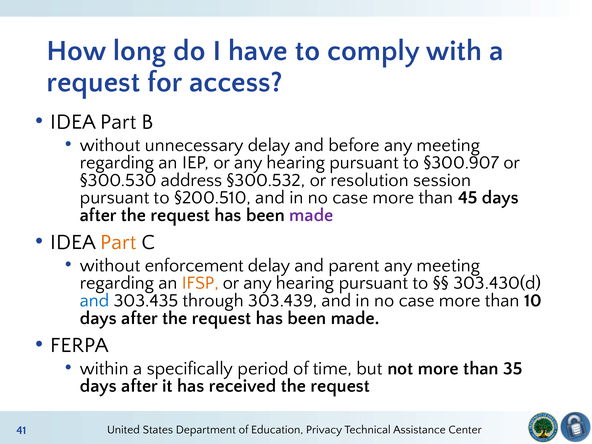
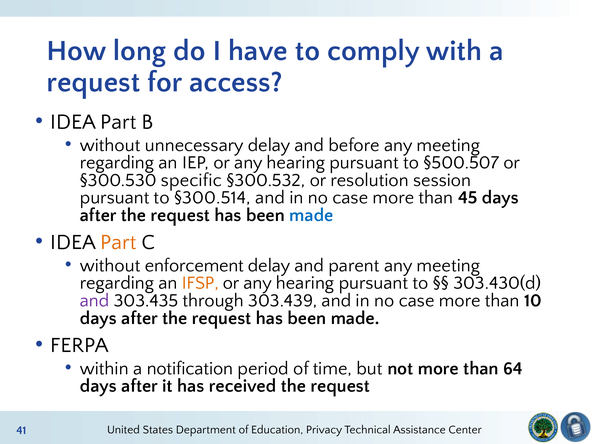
§300.907: §300.907 -> §500.507
address: address -> specific
§200.510: §200.510 -> §300.514
made at (311, 215) colour: purple -> blue
and at (95, 300) colour: blue -> purple
specifically: specifically -> notification
35: 35 -> 64
